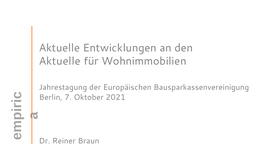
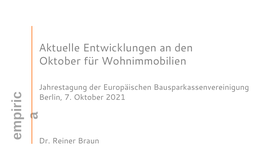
Aktuelle at (60, 61): Aktuelle -> Oktober
